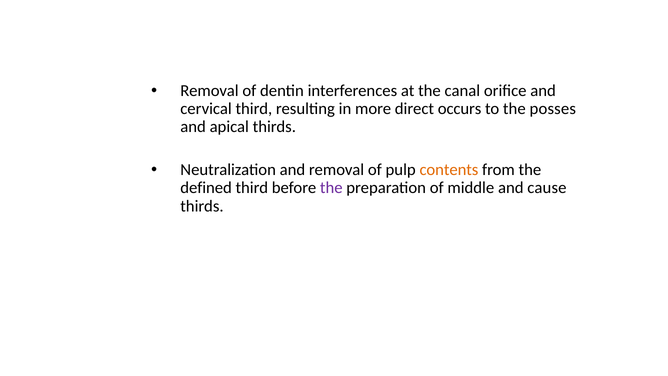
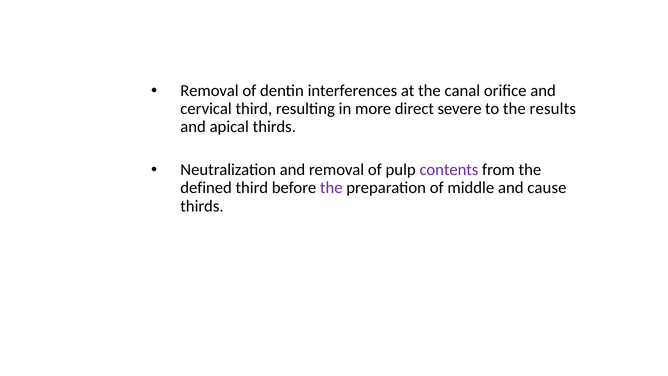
occurs: occurs -> severe
posses: posses -> results
contents colour: orange -> purple
